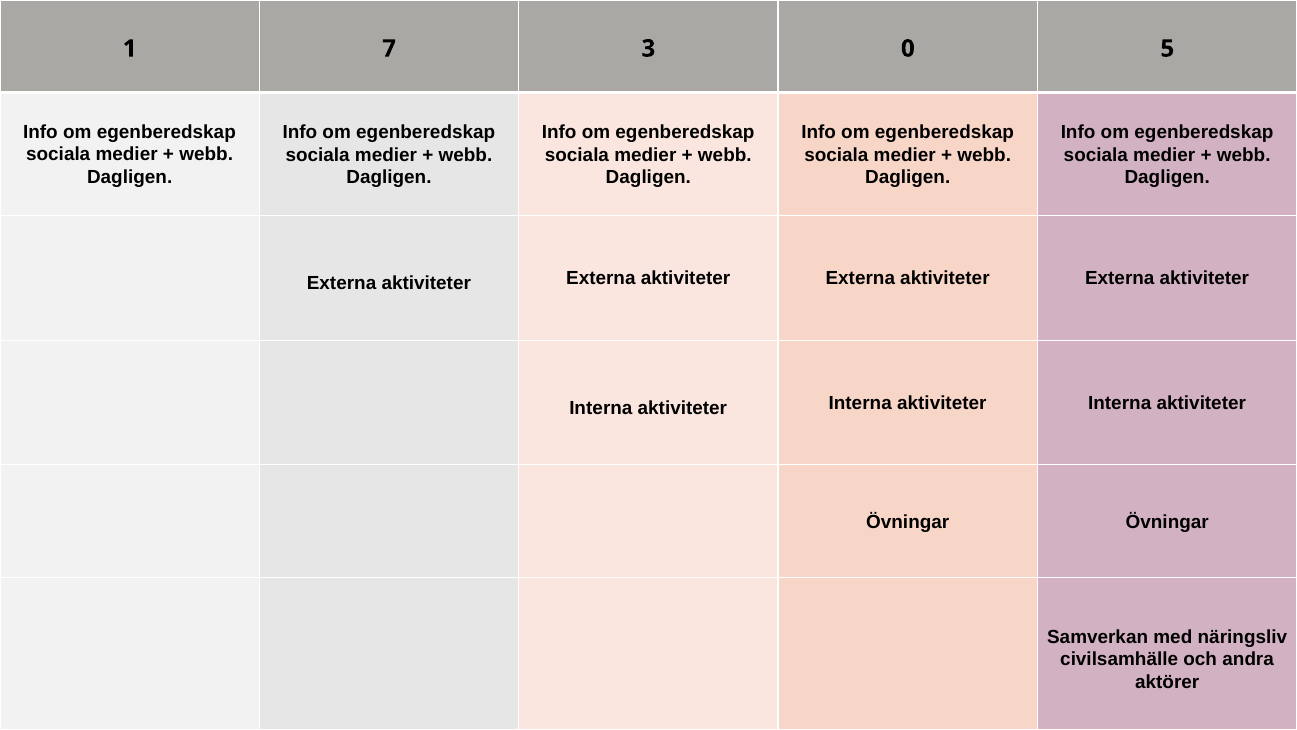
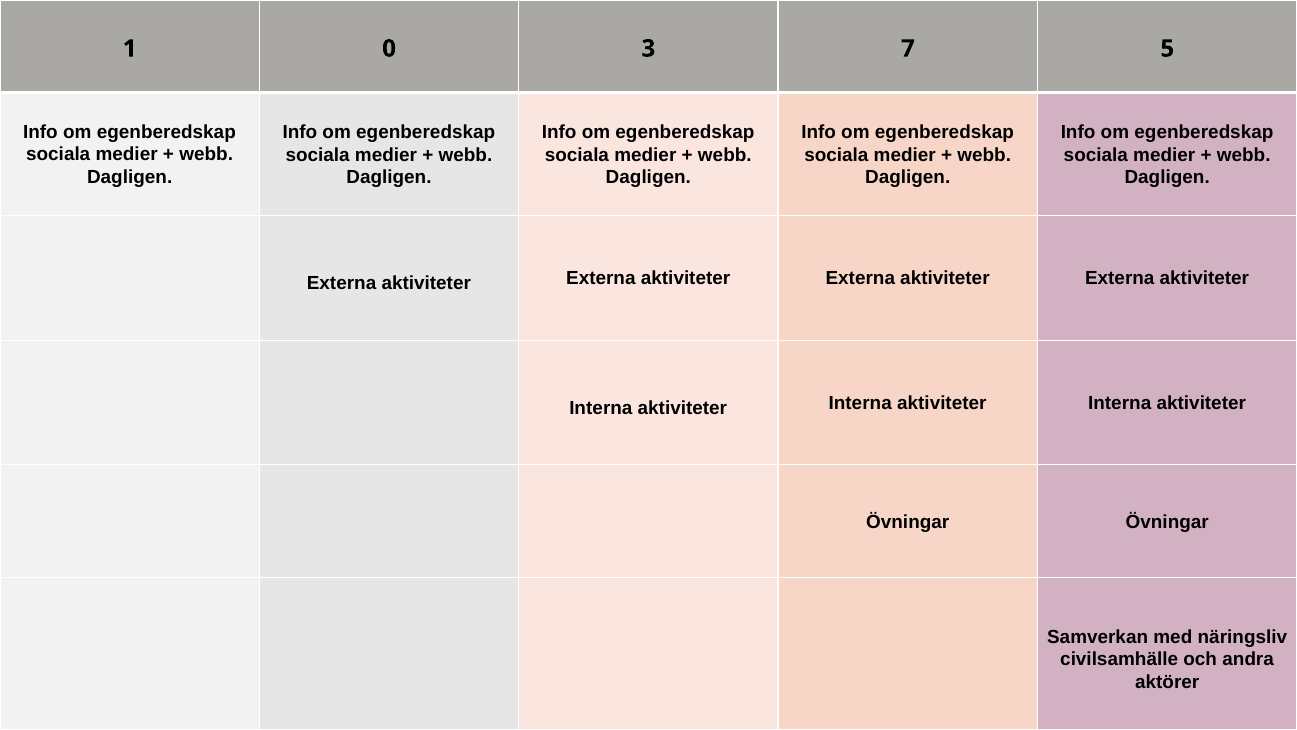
7: 7 -> 0
0: 0 -> 7
